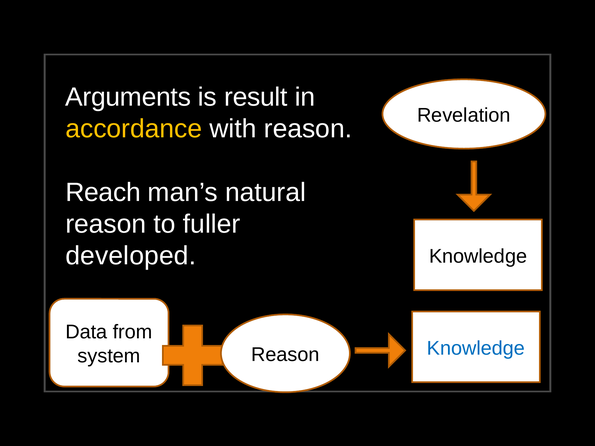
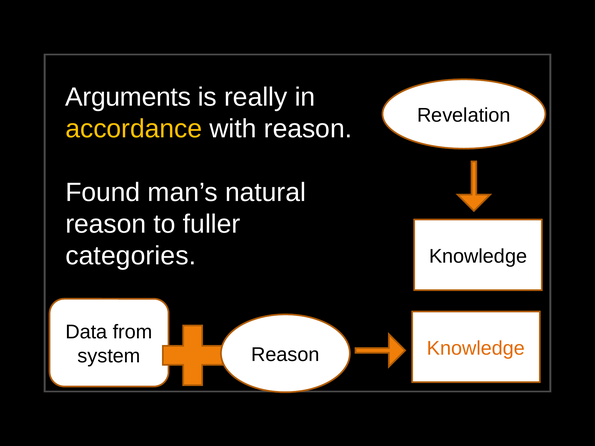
result: result -> really
Reach: Reach -> Found
developed: developed -> categories
Knowledge at (476, 348) colour: blue -> orange
